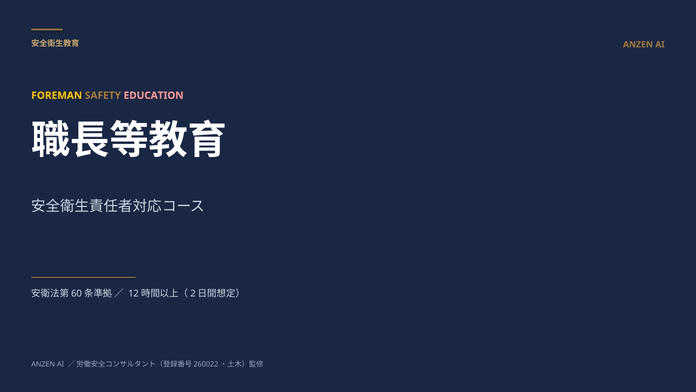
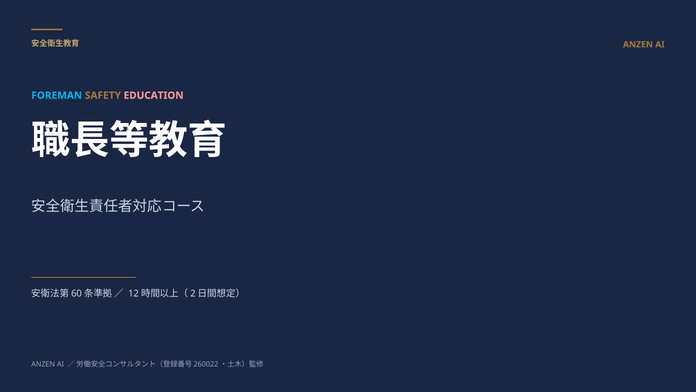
FOREMAN colour: yellow -> light blue
